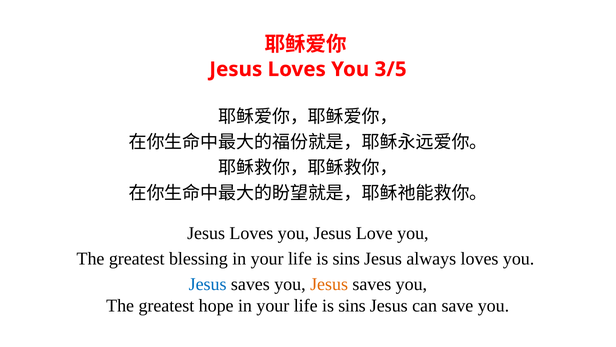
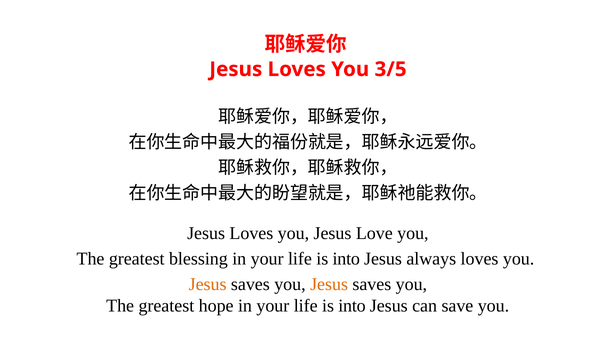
sins at (346, 258): sins -> into
Jesus at (208, 284) colour: blue -> orange
sins at (352, 305): sins -> into
